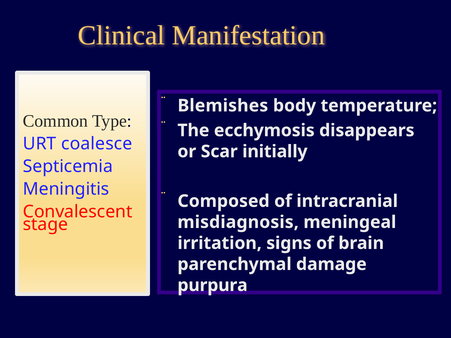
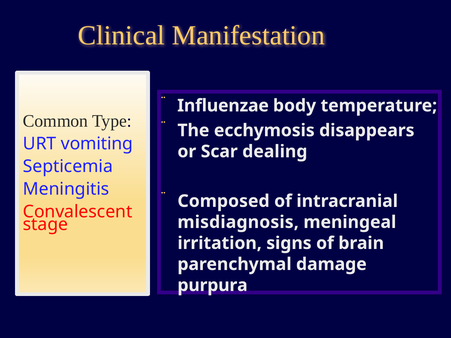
Blemishes: Blemishes -> Influenzae
coalesce: coalesce -> vomiting
initially: initially -> dealing
